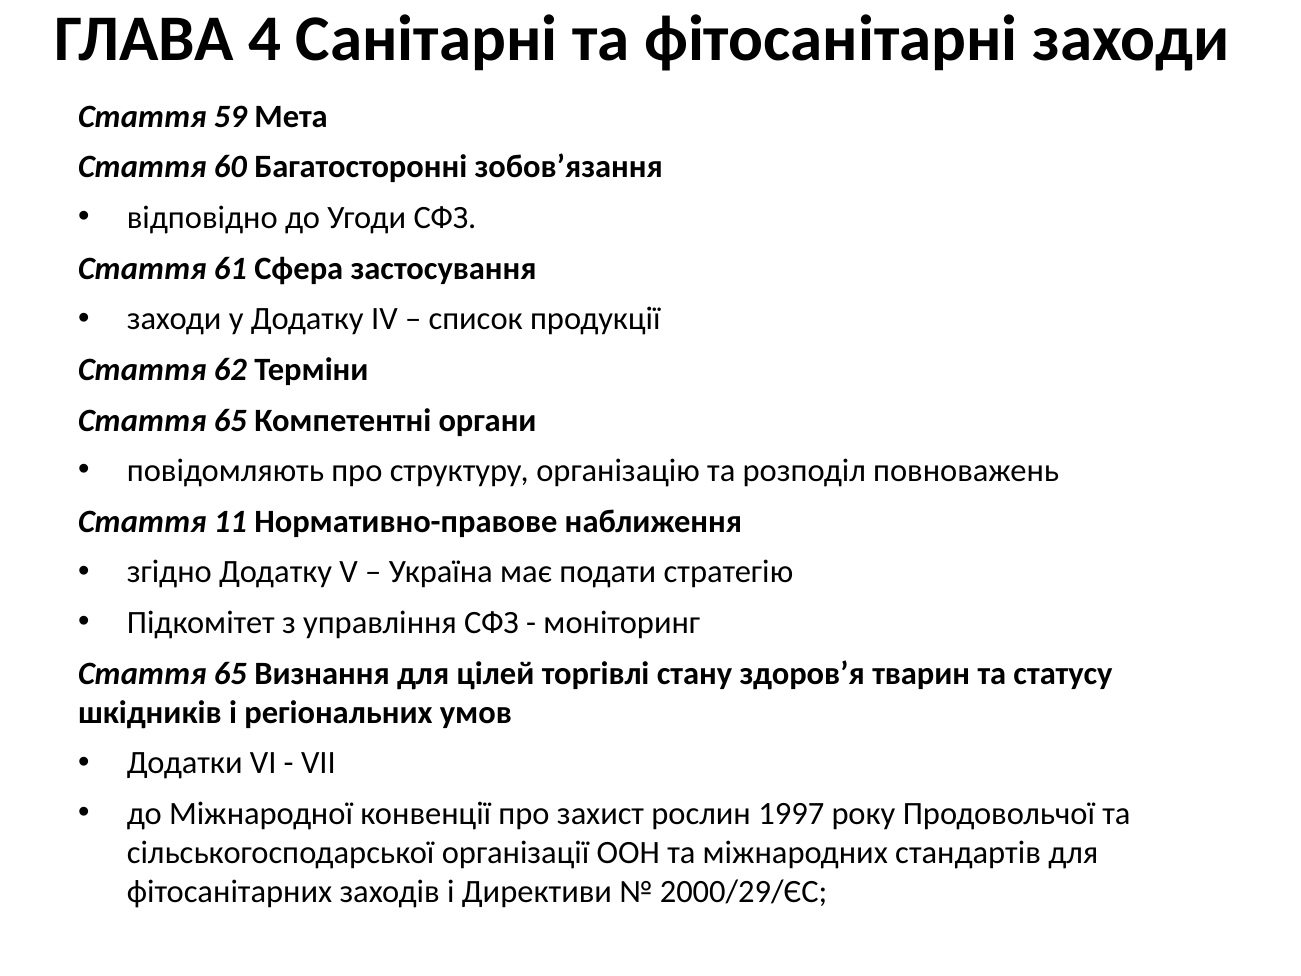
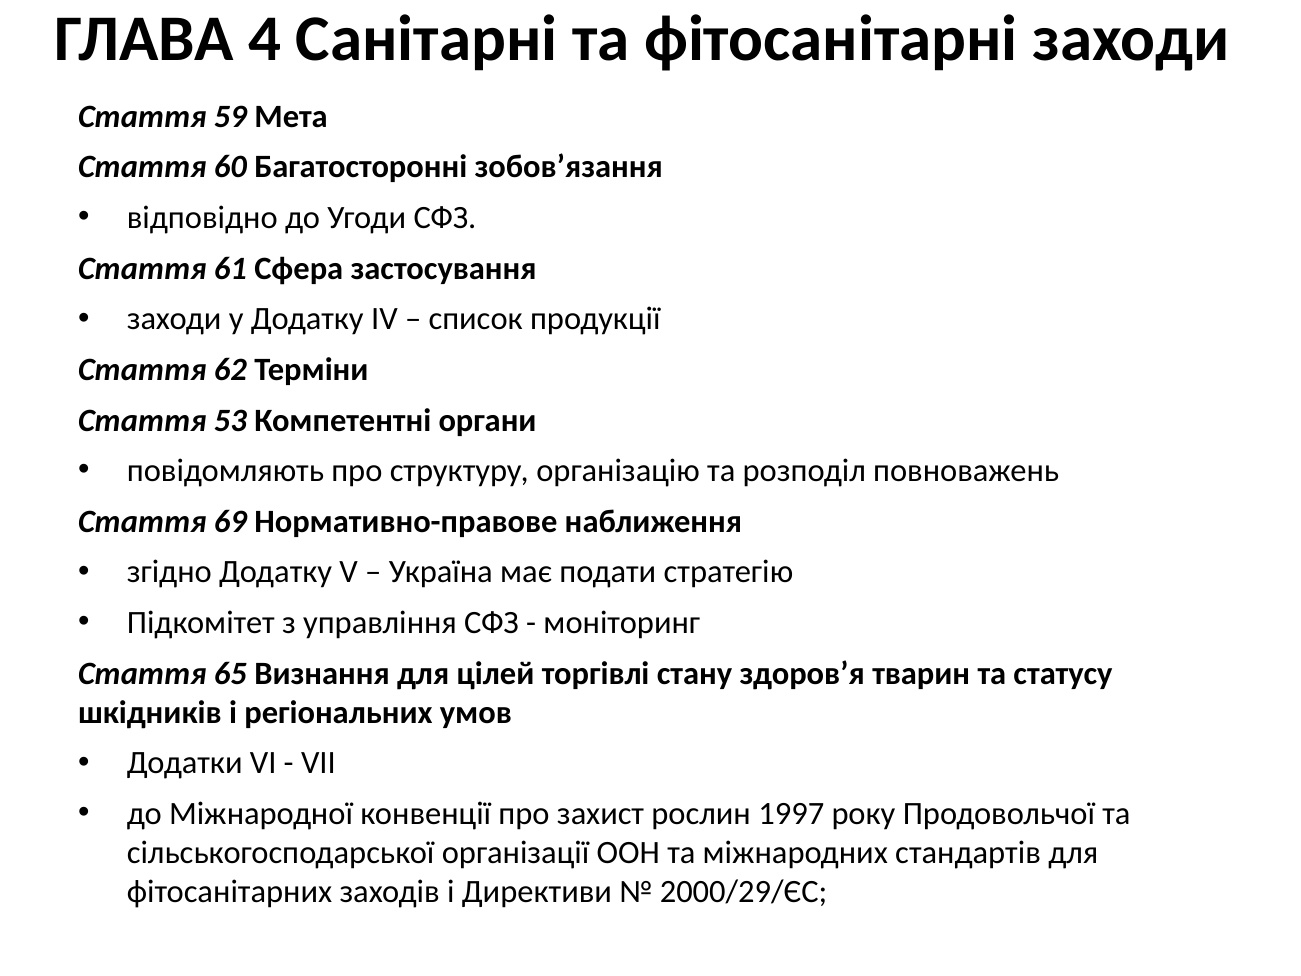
65 at (230, 420): 65 -> 53
11: 11 -> 69
